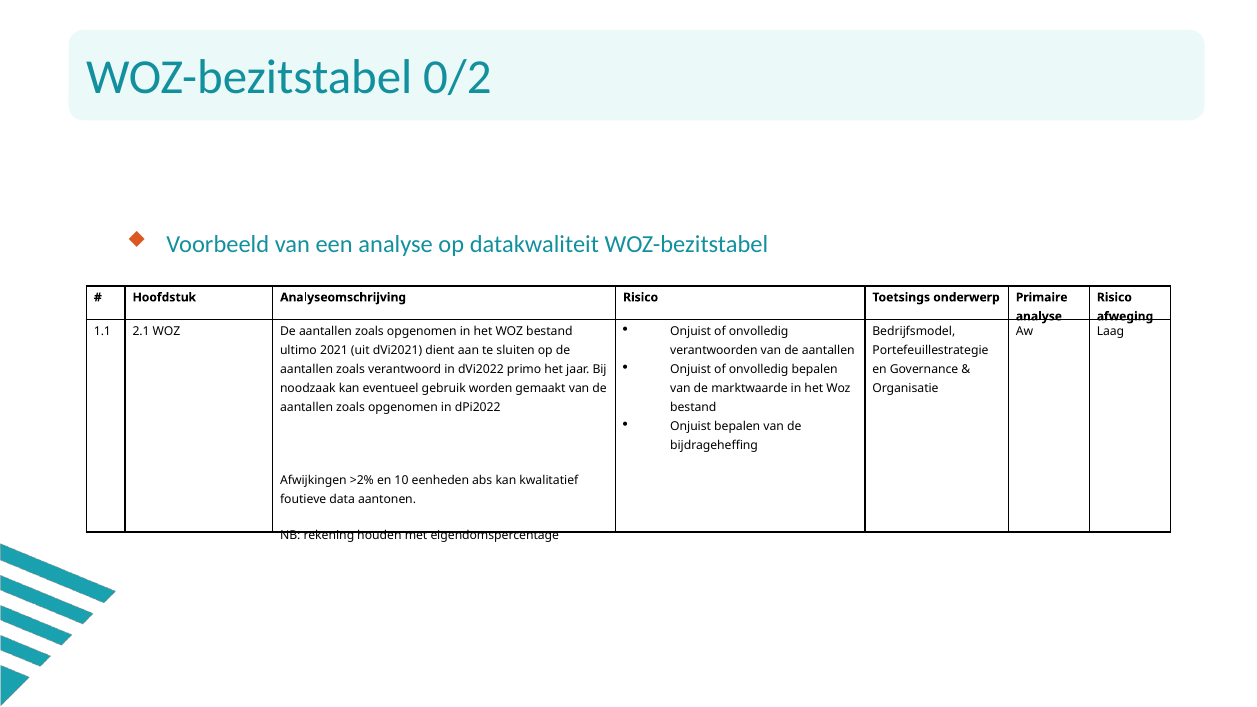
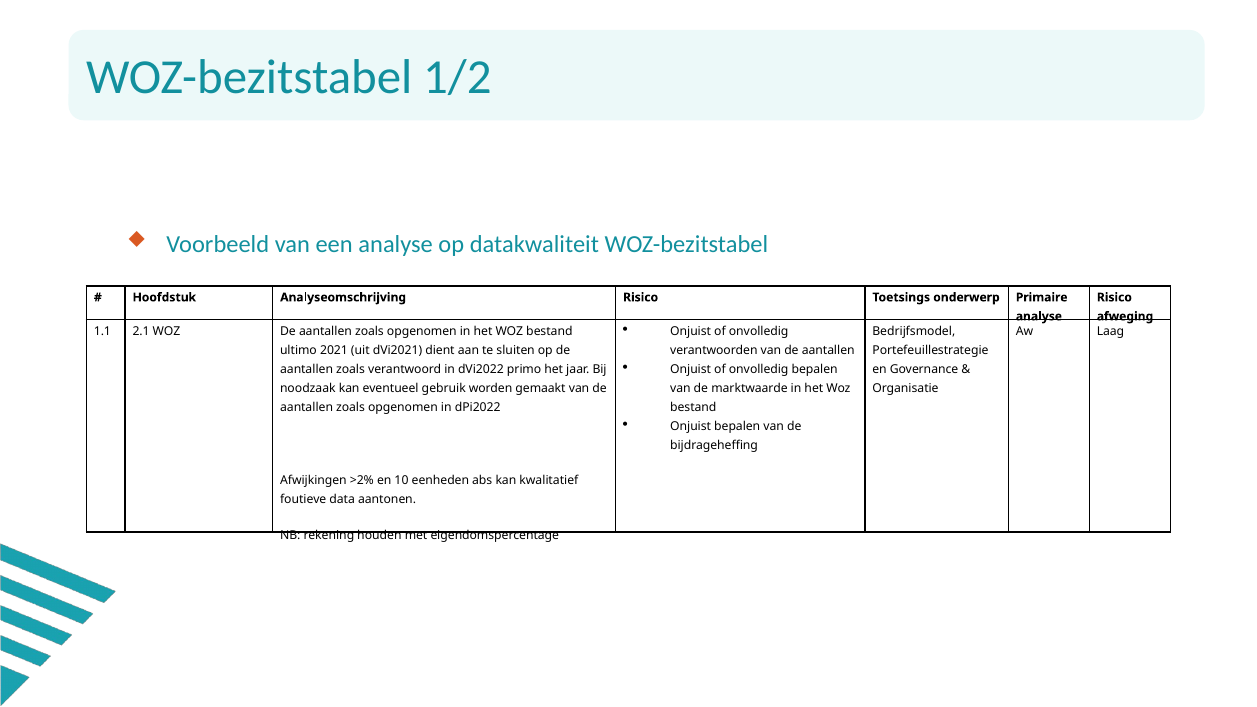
0/2: 0/2 -> 1/2
